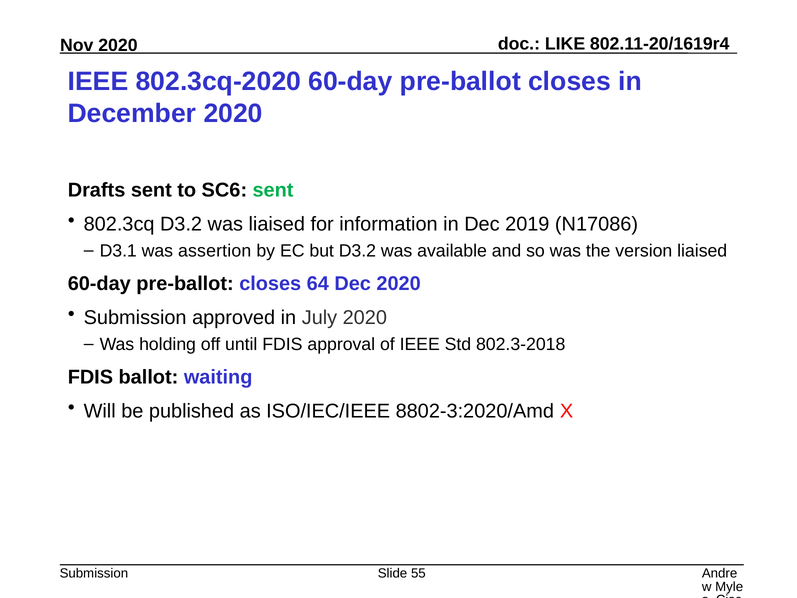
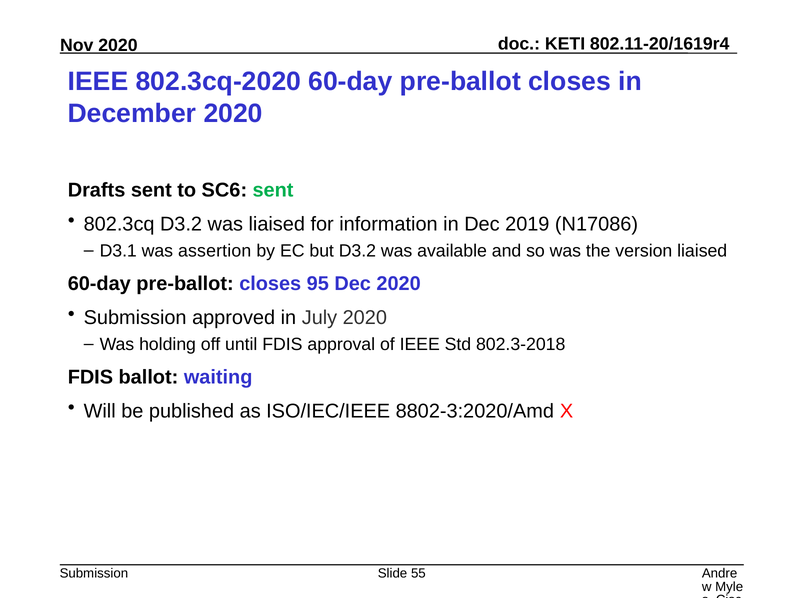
LIKE: LIKE -> KETI
64: 64 -> 95
